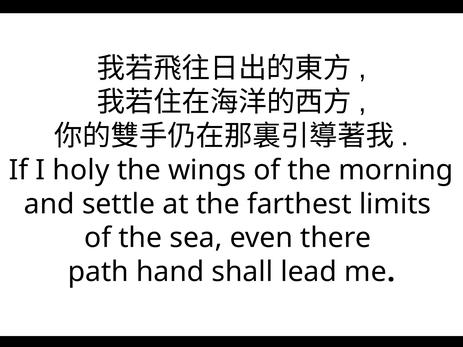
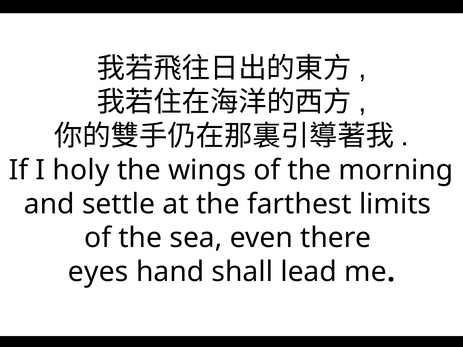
path: path -> eyes
